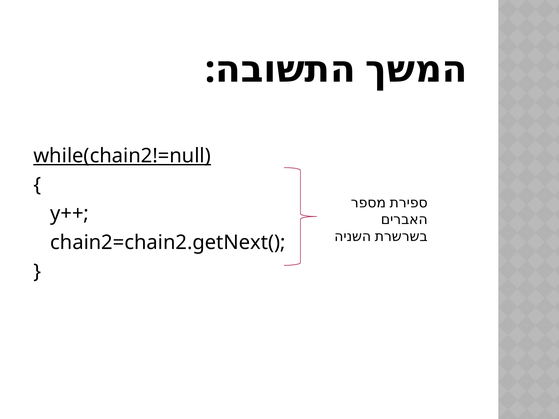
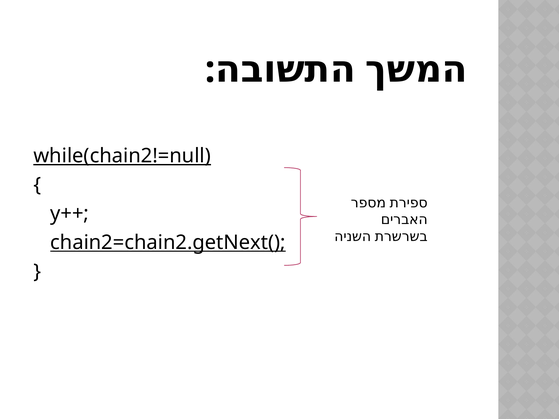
chain2=chain2.getNext( underline: none -> present
